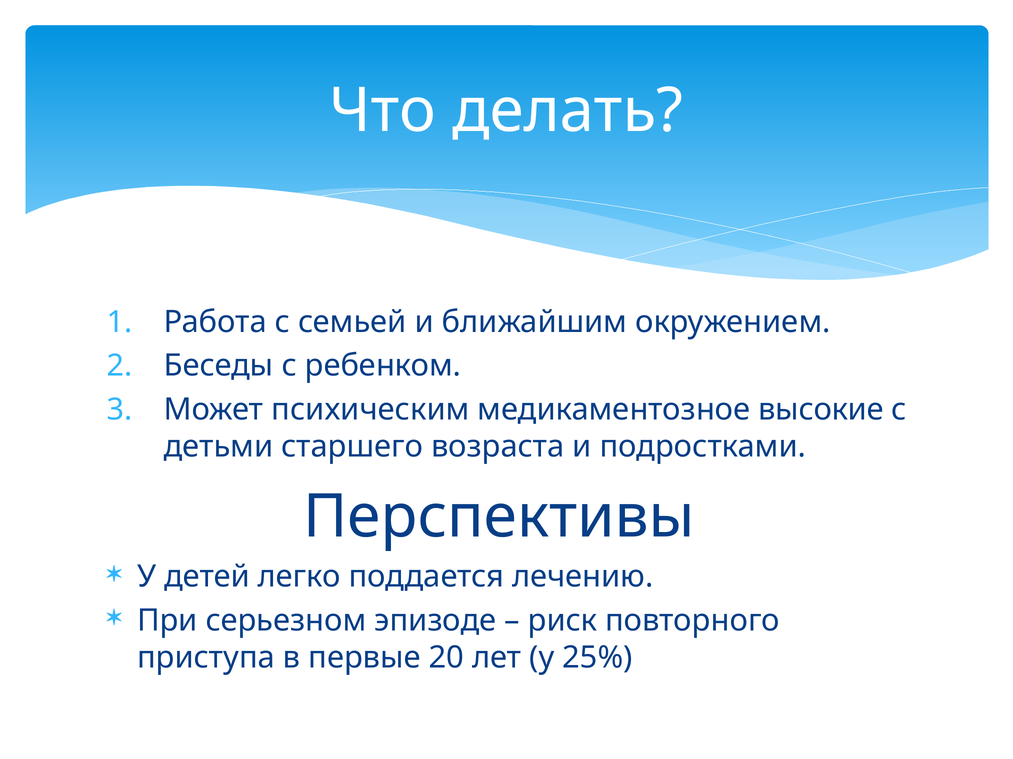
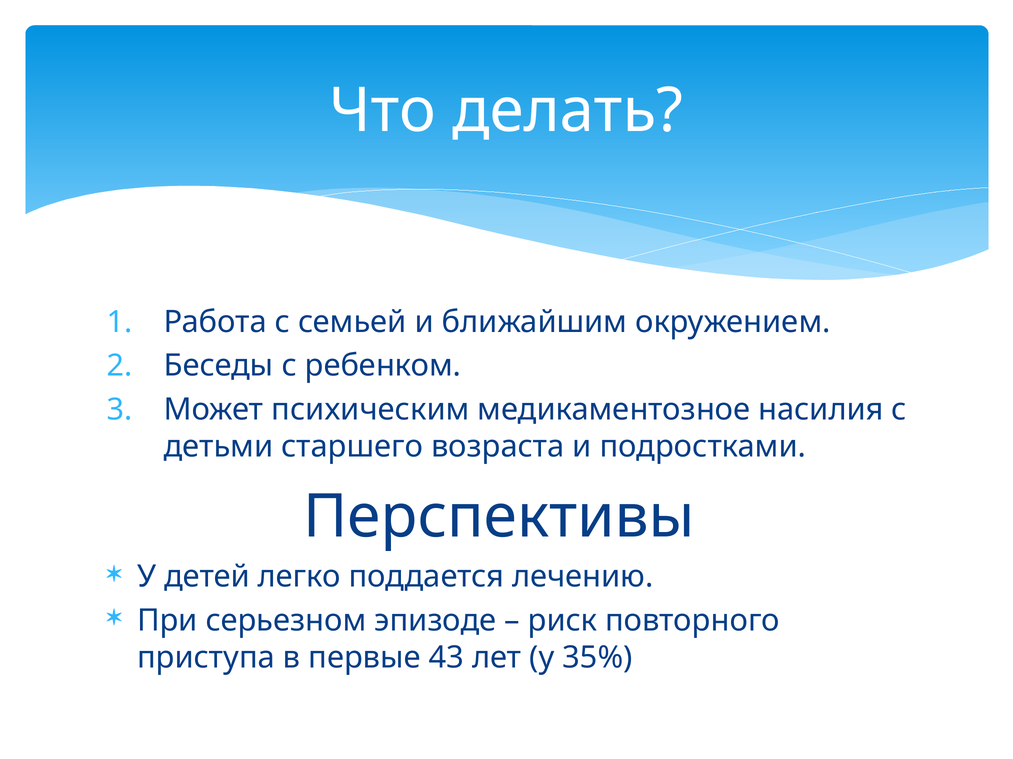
высокие: высокие -> насилия
20: 20 -> 43
25%: 25% -> 35%
